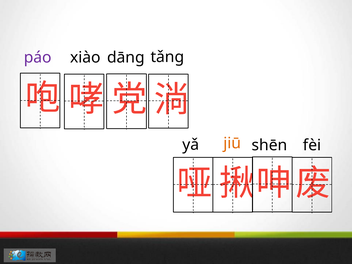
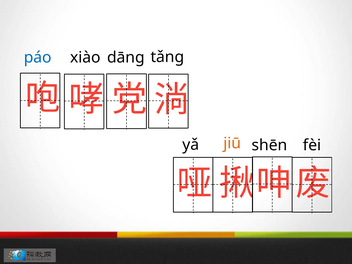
páo colour: purple -> blue
